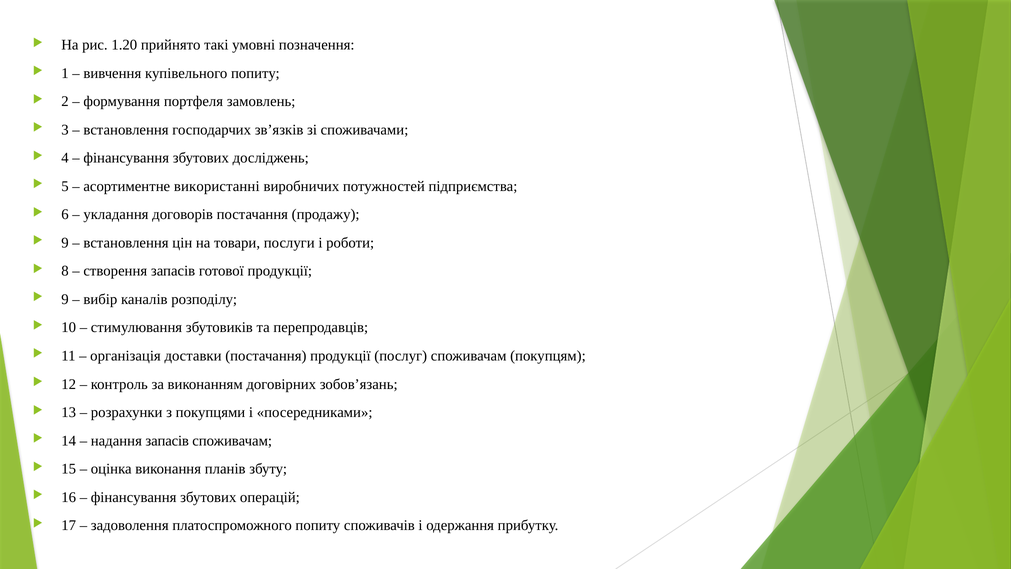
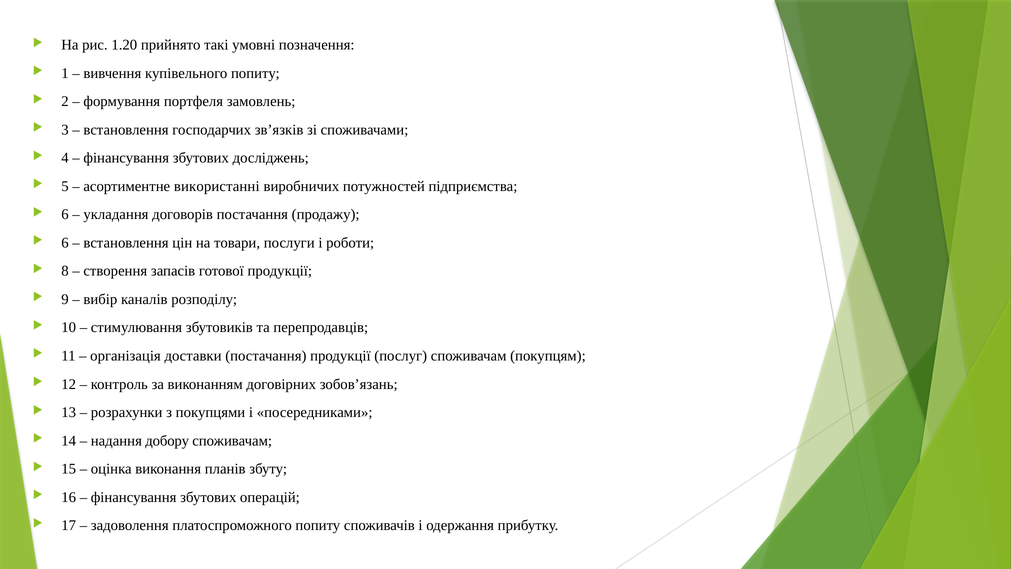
9 at (65, 243): 9 -> 6
надання запасів: запасів -> добору
